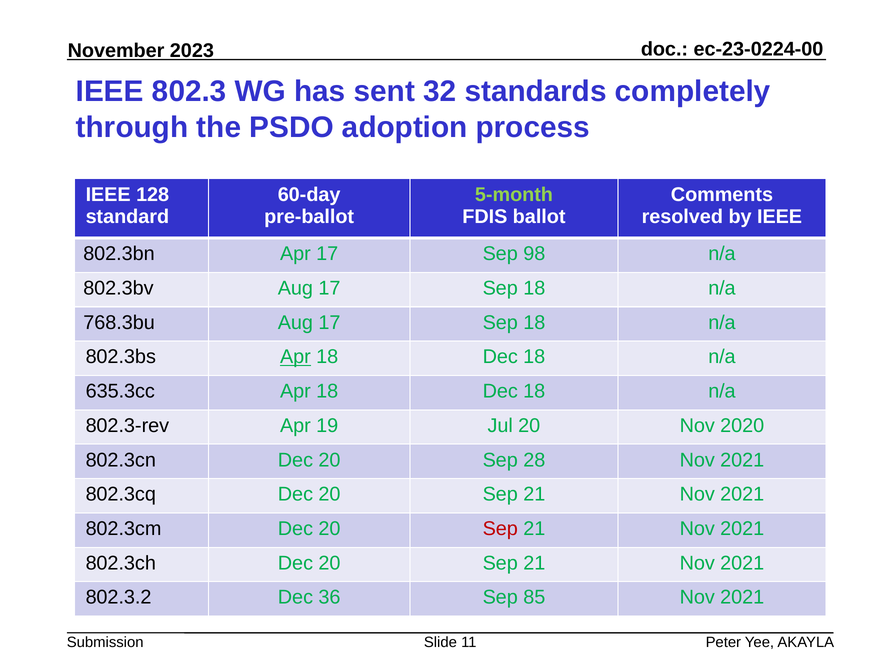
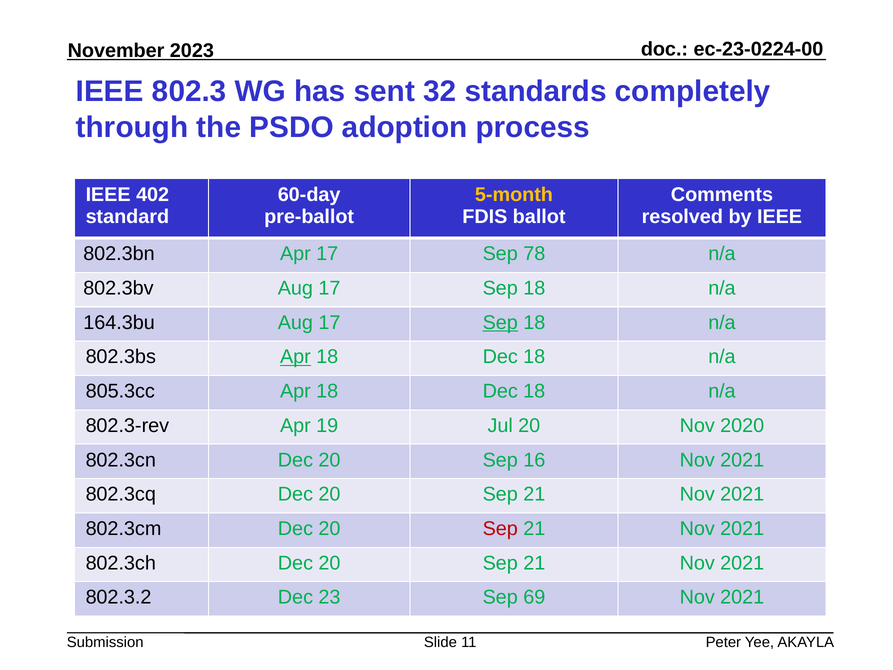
128: 128 -> 402
5-month colour: light green -> yellow
98: 98 -> 78
768.3bu: 768.3bu -> 164.3bu
Sep at (500, 322) underline: none -> present
635.3cc: 635.3cc -> 805.3cc
28: 28 -> 16
36: 36 -> 23
85: 85 -> 69
